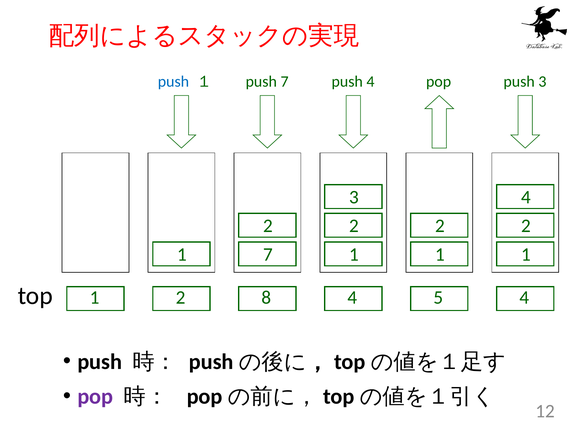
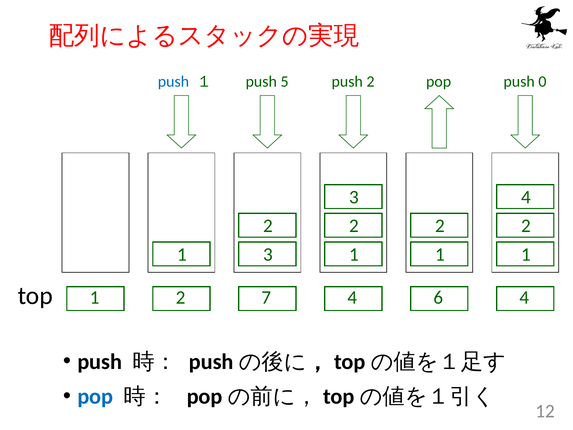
push 7: 7 -> 5
push 4: 4 -> 2
push 3: 3 -> 0
1 7: 7 -> 3
8: 8 -> 7
5: 5 -> 6
pop at (95, 396) colour: purple -> blue
